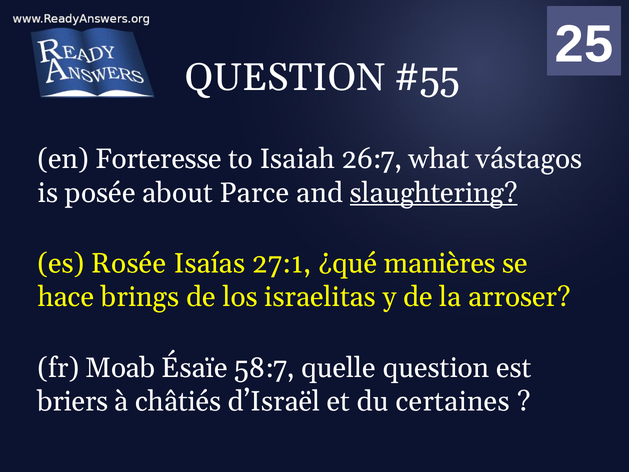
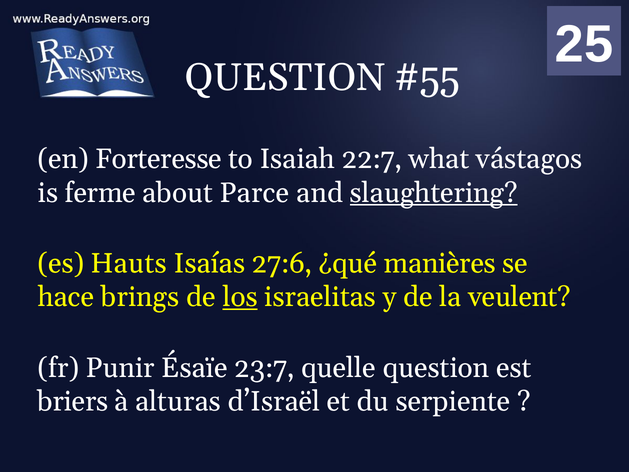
26:7: 26:7 -> 22:7
posée: posée -> ferme
Rosée: Rosée -> Hauts
27:1: 27:1 -> 27:6
los underline: none -> present
arroser: arroser -> veulent
Moab: Moab -> Punir
58:7: 58:7 -> 23:7
châtiés: châtiés -> alturas
certaines: certaines -> serpiente
